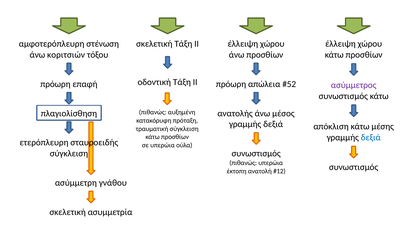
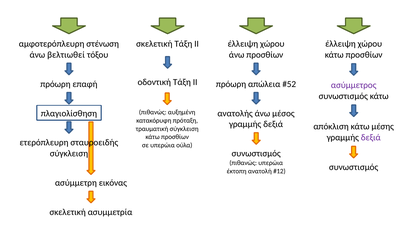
κοριτσιών: κοριτσιών -> βελτιωθεί
δεξιά at (371, 137) colour: blue -> purple
γνάθου: γνάθου -> εικόνας
